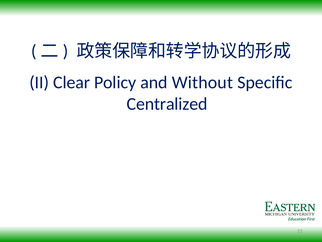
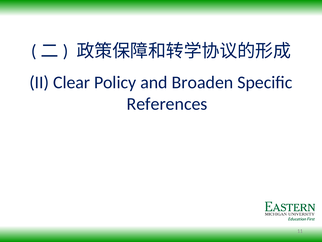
Without: Without -> Broaden
Centralized: Centralized -> References
